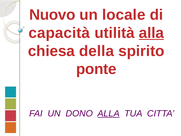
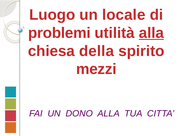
Nuovo: Nuovo -> Luogo
capacità: capacità -> problemi
ponte: ponte -> mezzi
ALLA at (109, 113) underline: present -> none
